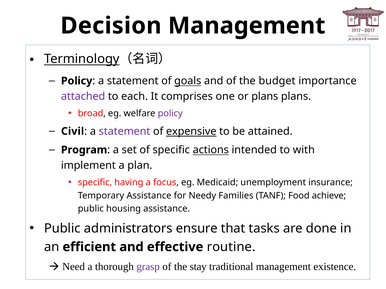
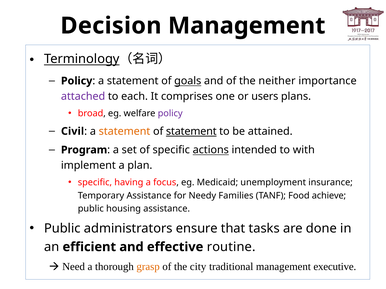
budget: budget -> neither
or plans: plans -> users
statement at (125, 131) colour: purple -> orange
of expensive: expensive -> statement
grasp colour: purple -> orange
stay: stay -> city
existence: existence -> executive
